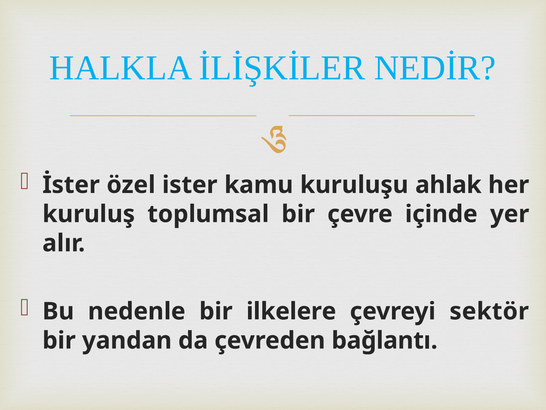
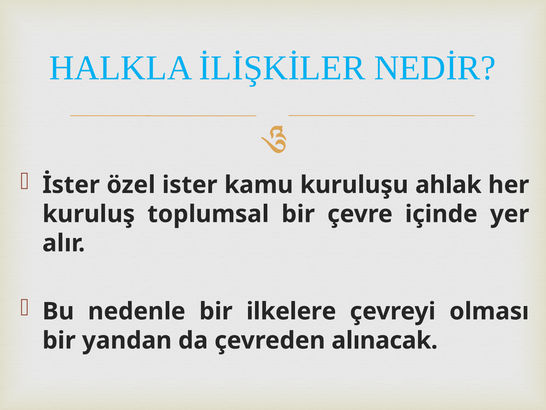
sektör: sektör -> olması
bağlantı: bağlantı -> alınacak
